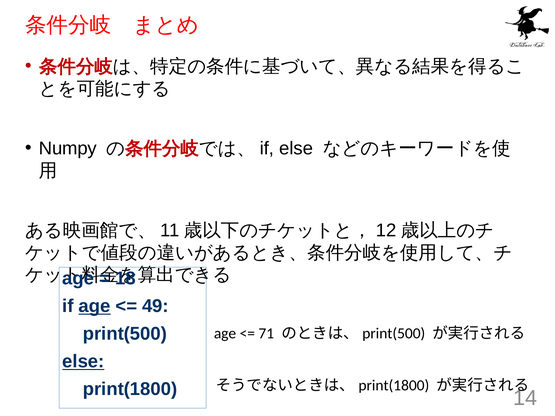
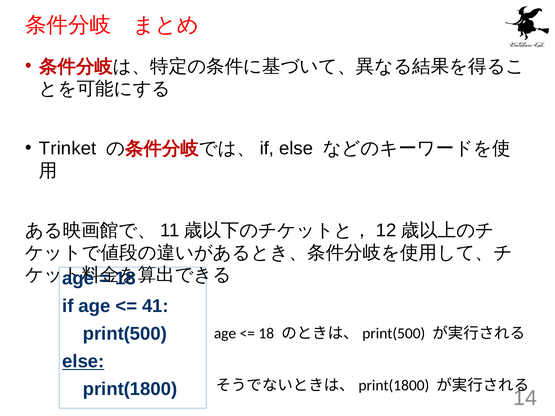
Numpy: Numpy -> Trinket
age at (95, 306) underline: present -> none
49: 49 -> 41
71 at (266, 334): 71 -> 18
